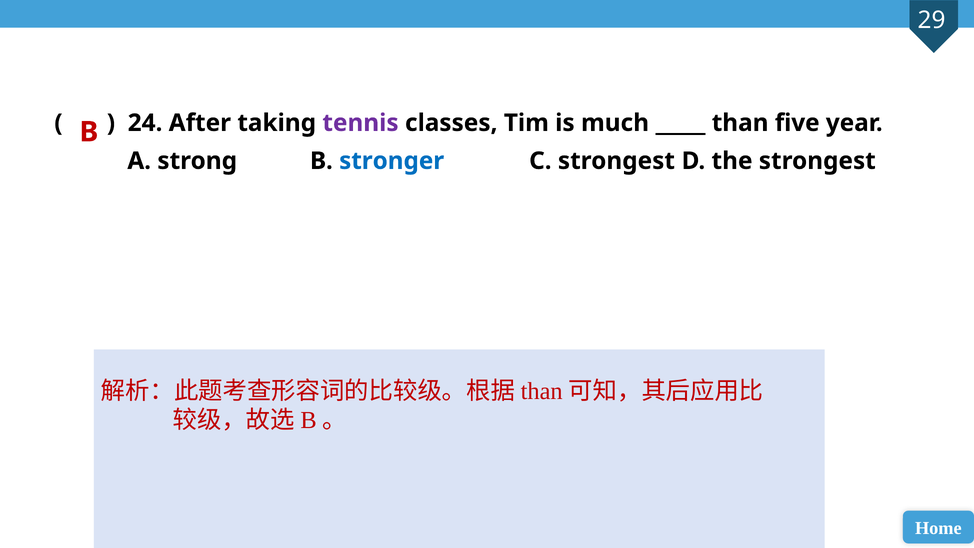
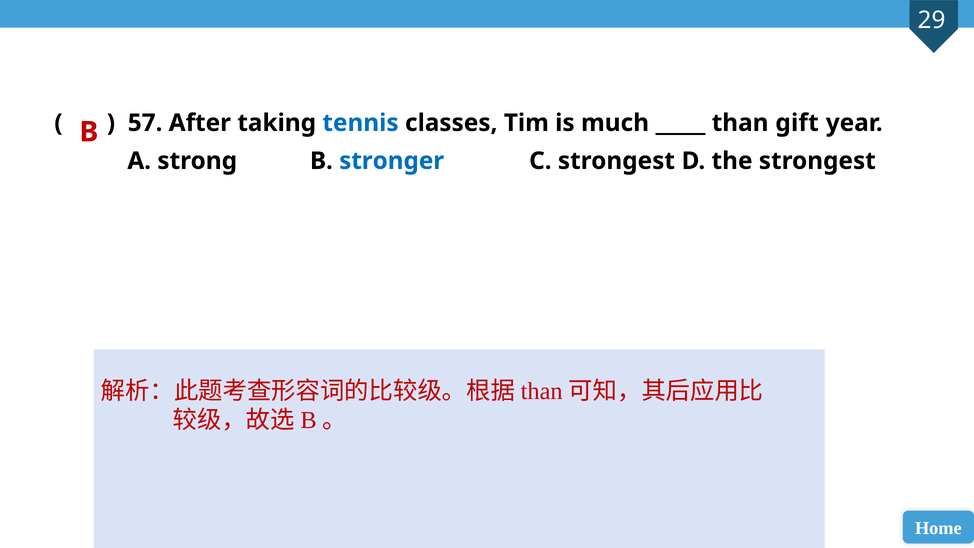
24: 24 -> 57
tennis colour: purple -> blue
five: five -> gift
